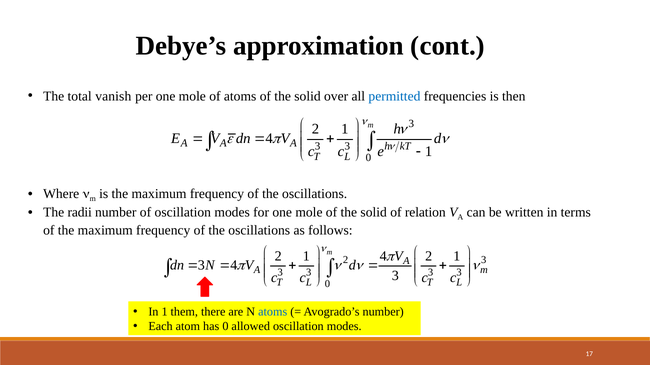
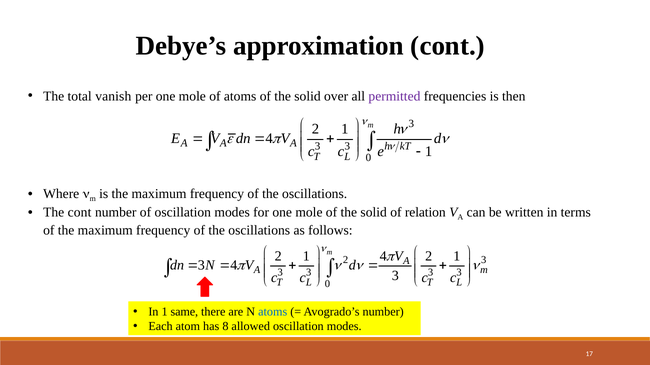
permitted colour: blue -> purple
The radii: radii -> cont
them: them -> same
has 0: 0 -> 8
